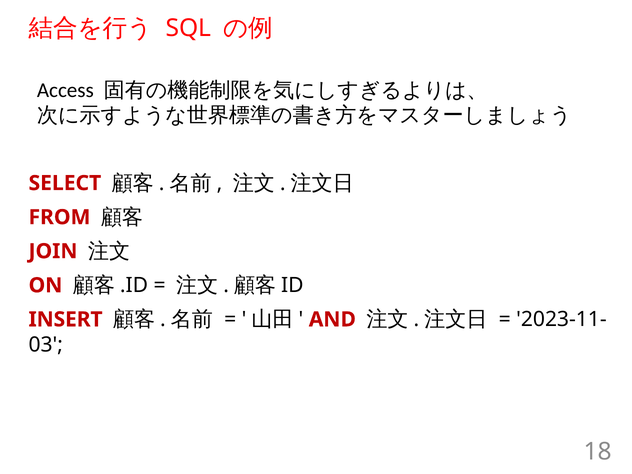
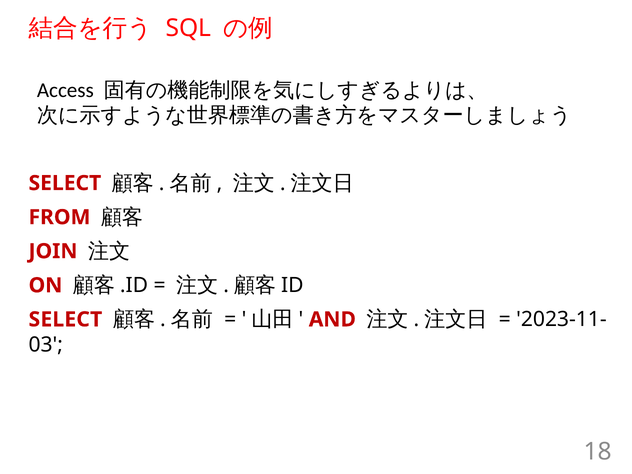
INSERT at (66, 319): INSERT -> SELECT
